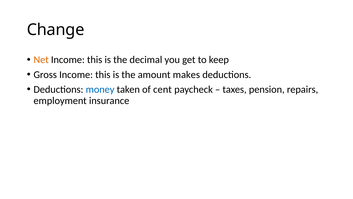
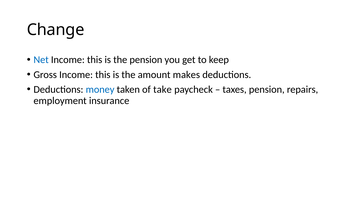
Net colour: orange -> blue
the decimal: decimal -> pension
cent: cent -> take
